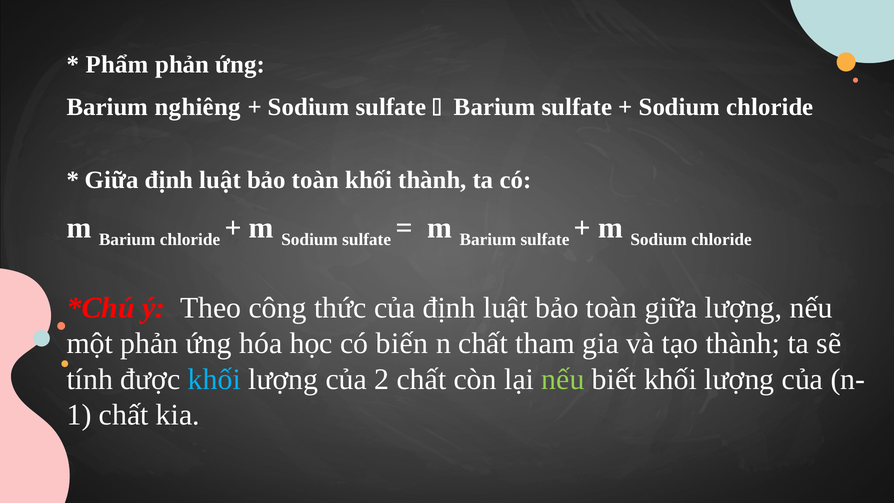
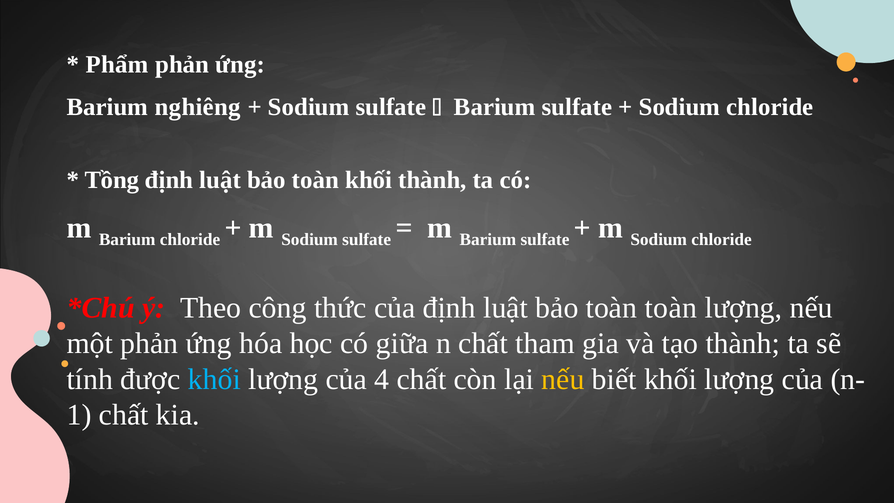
Giữa at (112, 180): Giữa -> Tồng
toàn giữa: giữa -> toàn
biến: biến -> giữa
2: 2 -> 4
nếu at (563, 379) colour: light green -> yellow
